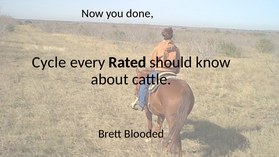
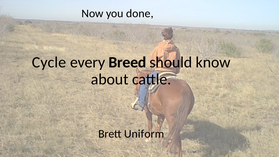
Rated: Rated -> Breed
Blooded: Blooded -> Uniform
